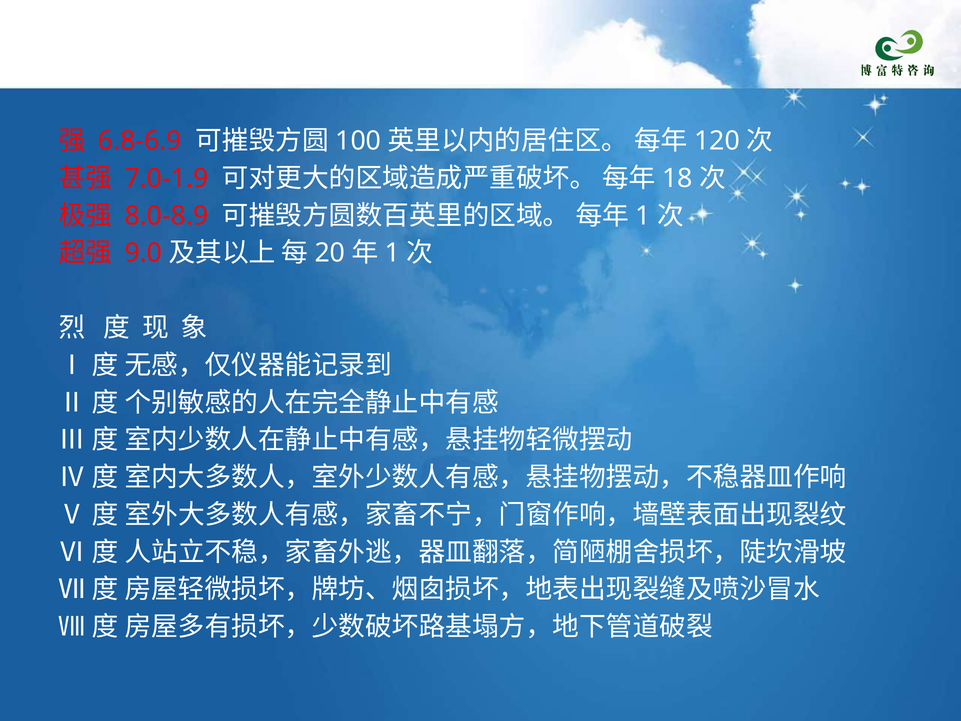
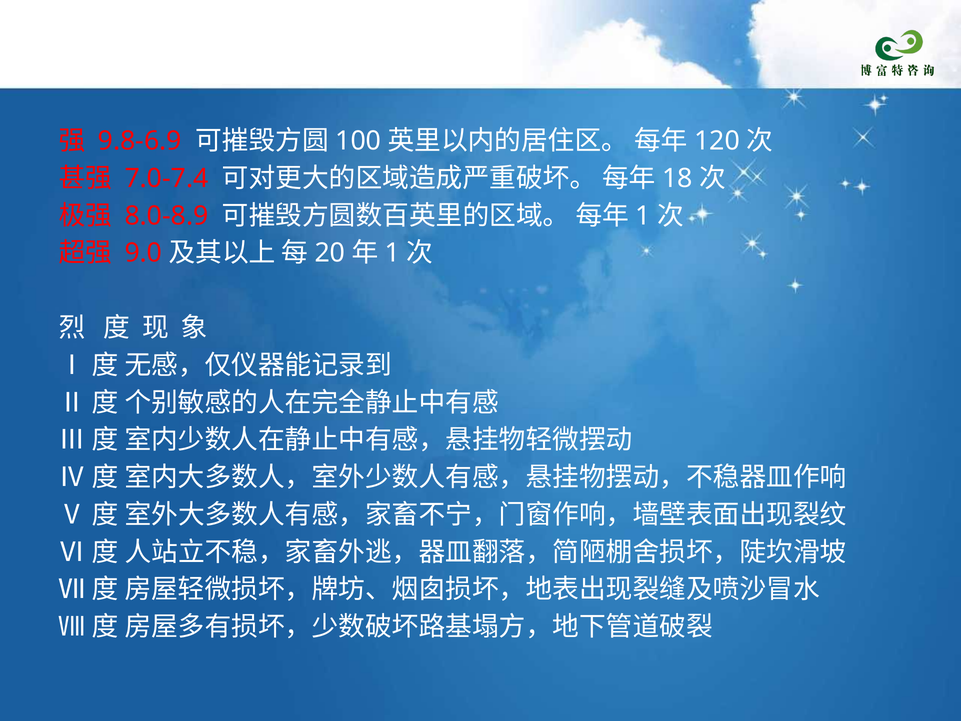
6.8-6.9: 6.8-6.9 -> 9.8-6.9
7.0-1.9: 7.0-1.9 -> 7.0-7.4
